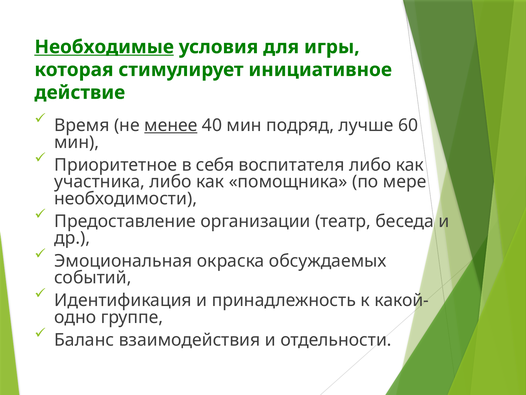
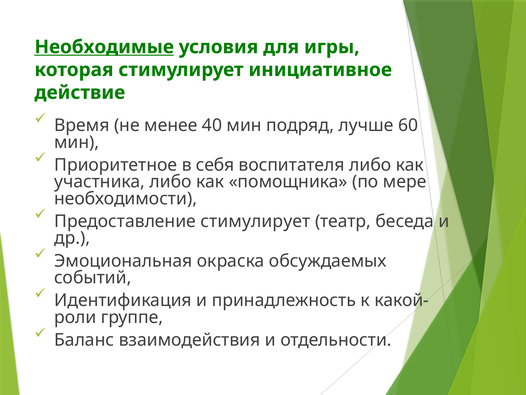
менее underline: present -> none
Предоставление организации: организации -> стимулирует
одно: одно -> роли
